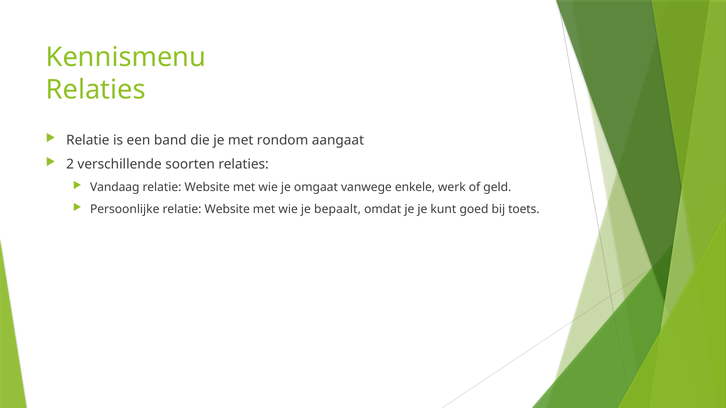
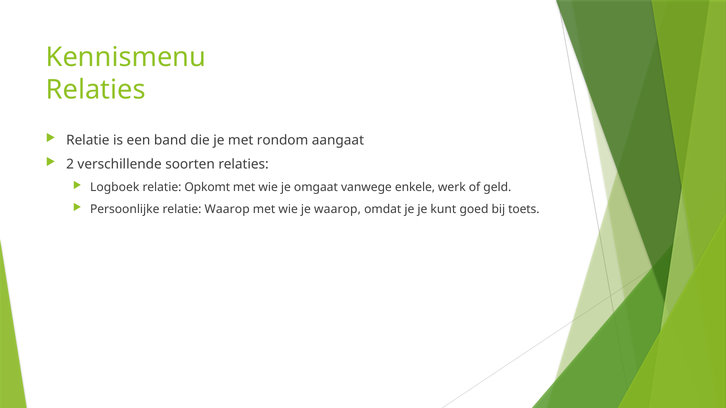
Vandaag: Vandaag -> Logboek
Website at (207, 187): Website -> Opkomt
Persoonlijke relatie Website: Website -> Waarop
je bepaalt: bepaalt -> waarop
